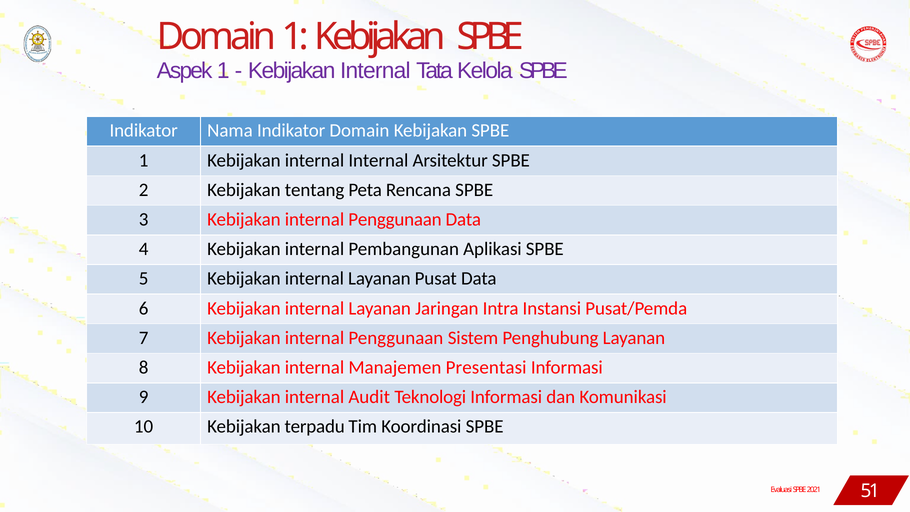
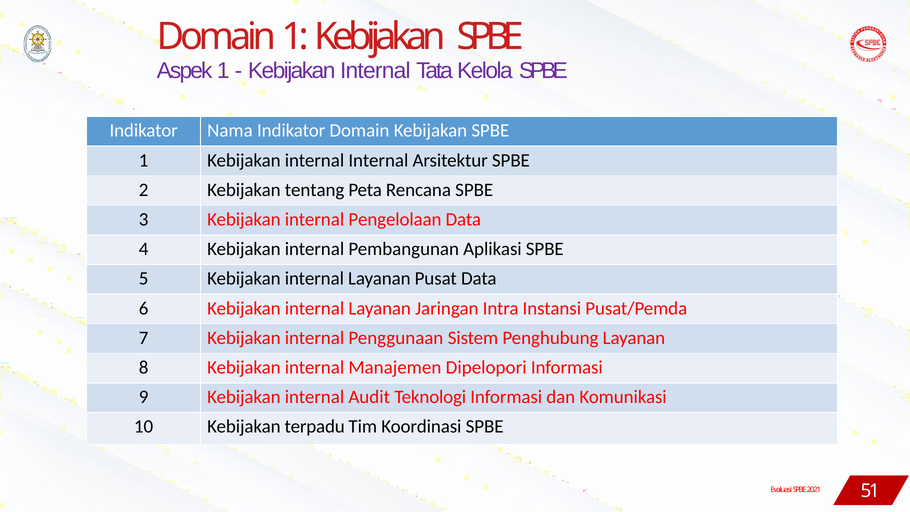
3 Kebijakan internal Penggunaan: Penggunaan -> Pengelolaan
Presentasi: Presentasi -> Dipelopori
